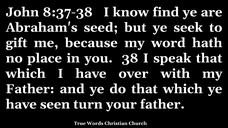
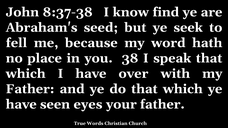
gift: gift -> fell
turn: turn -> eyes
